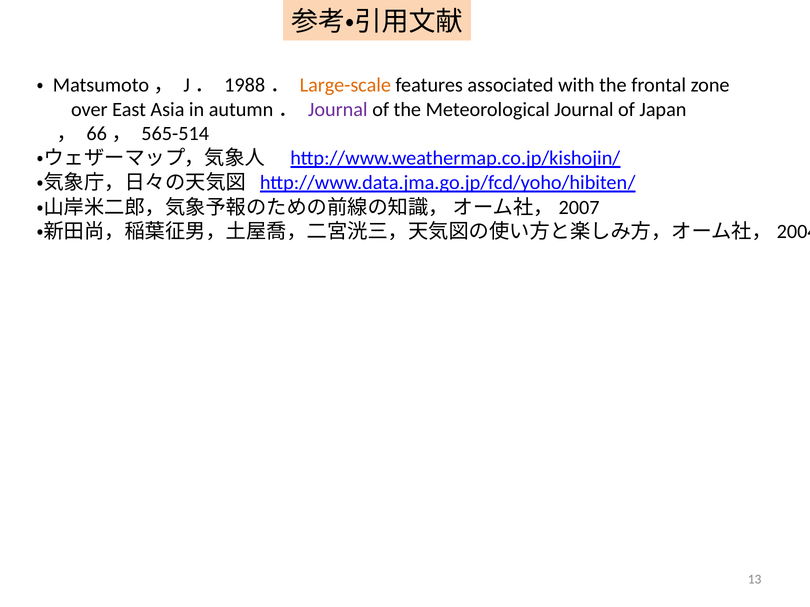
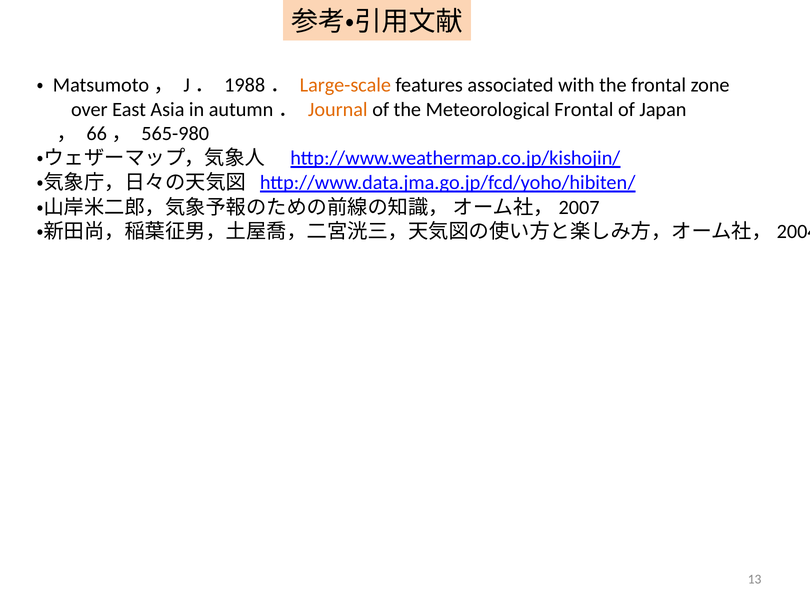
Journal at (338, 110) colour: purple -> orange
Meteorological Journal: Journal -> Frontal
565-514: 565-514 -> 565-980
